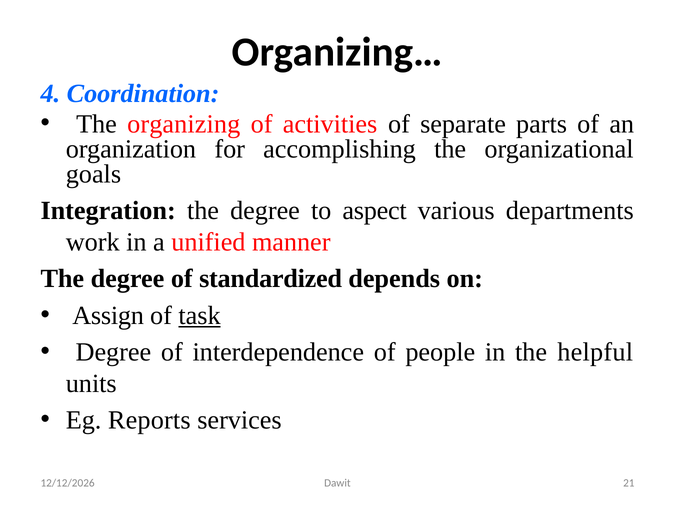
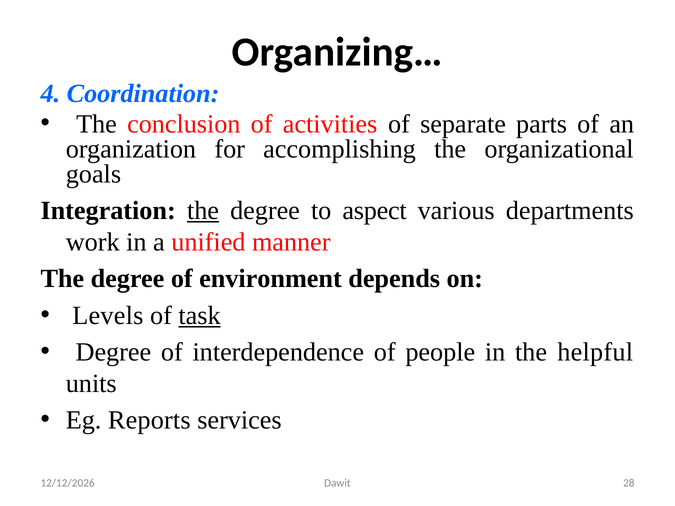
organizing: organizing -> conclusion
the at (203, 211) underline: none -> present
standardized: standardized -> environment
Assign: Assign -> Levels
21: 21 -> 28
